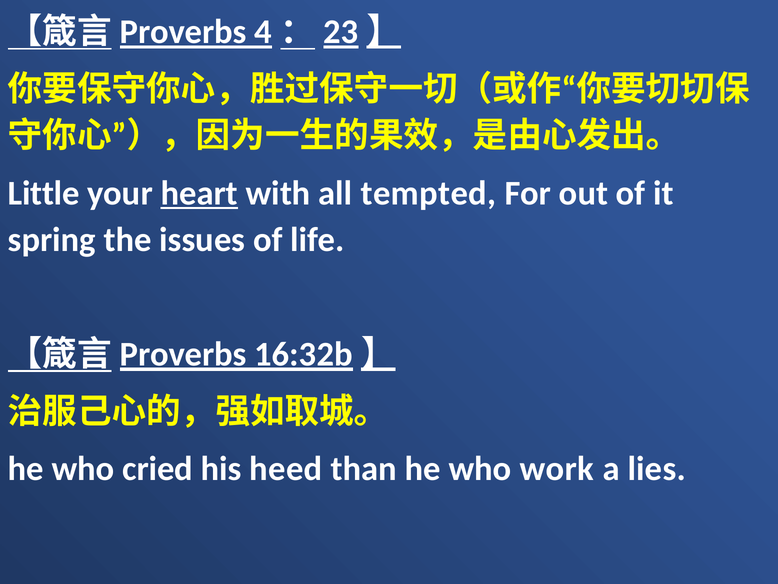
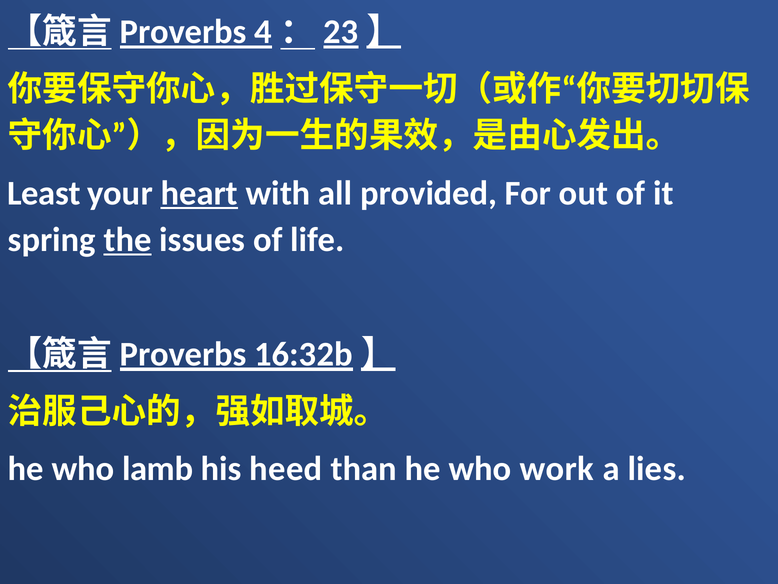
Little: Little -> Least
tempted: tempted -> provided
the underline: none -> present
cried: cried -> lamb
